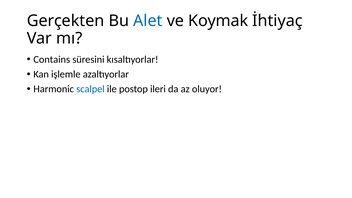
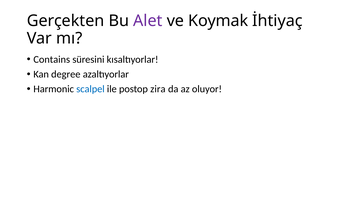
Alet colour: blue -> purple
işlemle: işlemle -> degree
ileri: ileri -> zira
